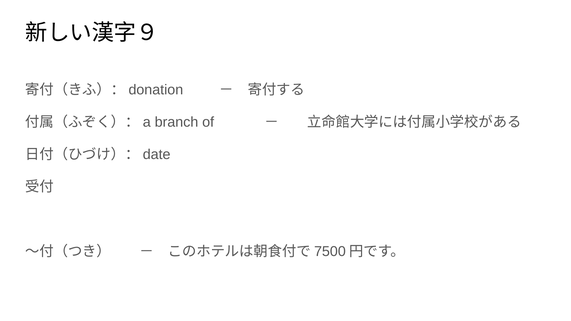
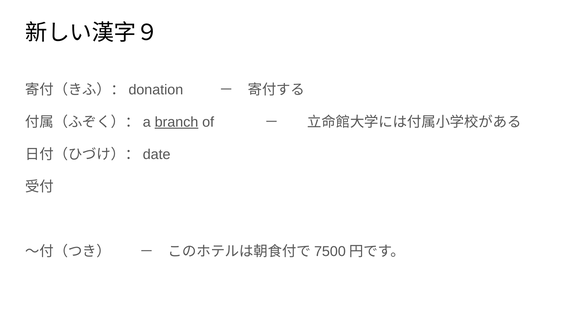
branch underline: none -> present
